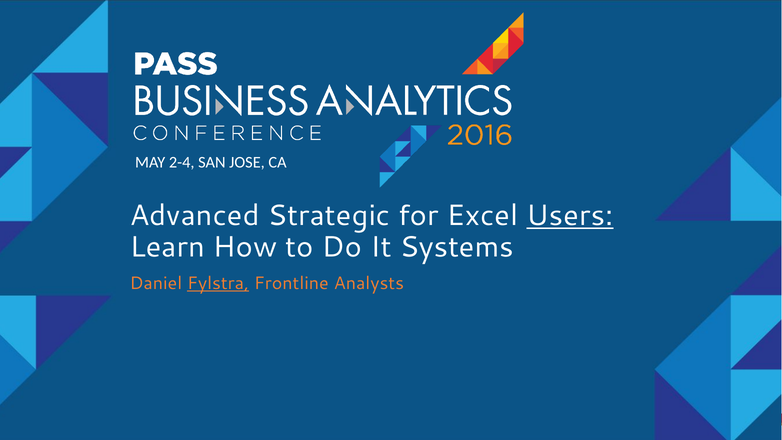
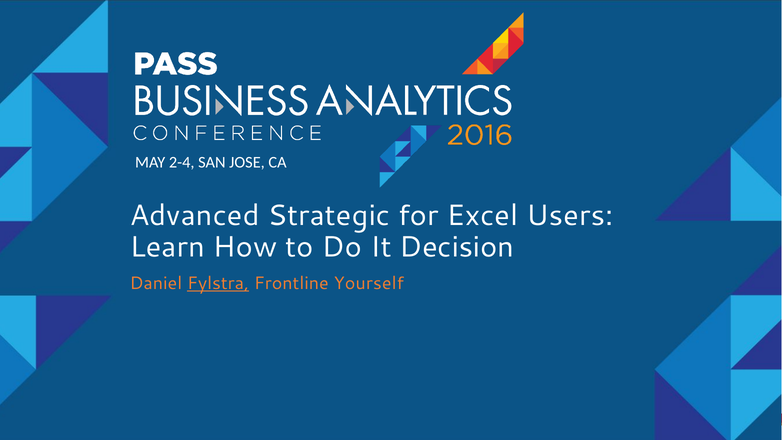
Users underline: present -> none
Systems: Systems -> Decision
Analysts: Analysts -> Yourself
